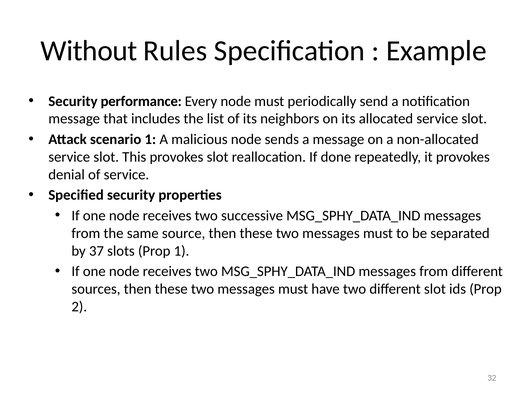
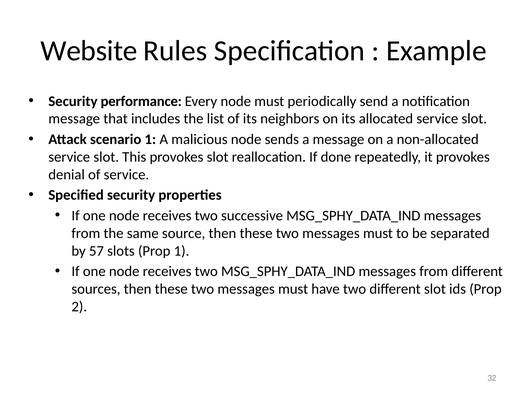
Without: Without -> Website
37: 37 -> 57
